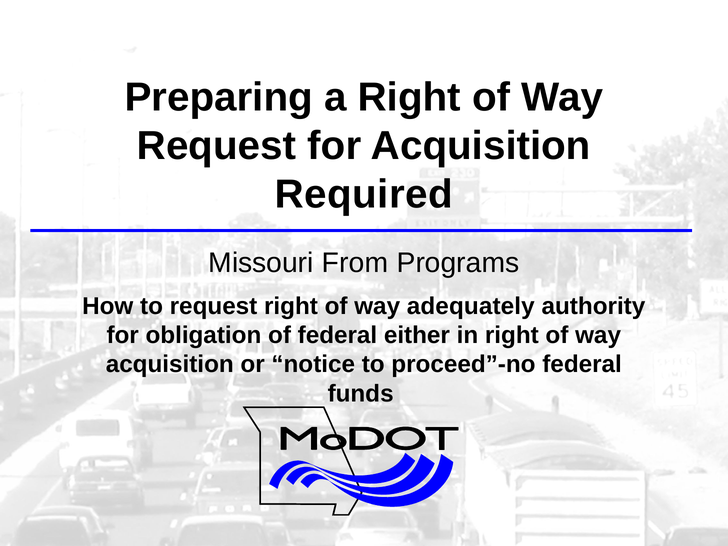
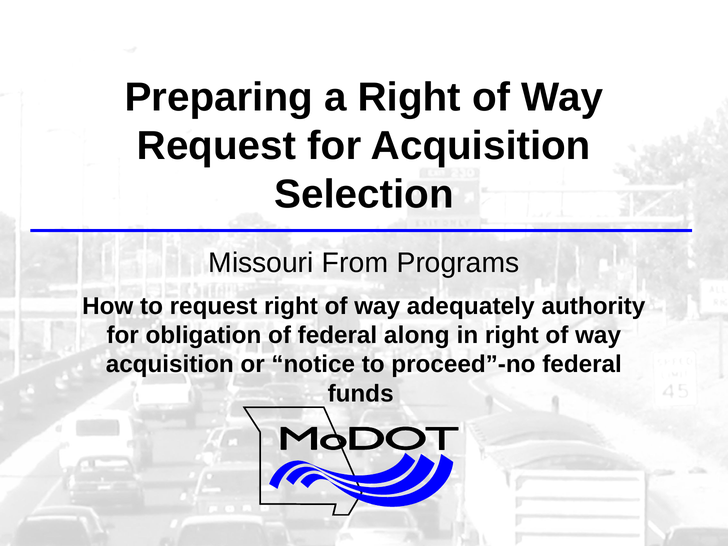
Required: Required -> Selection
either: either -> along
